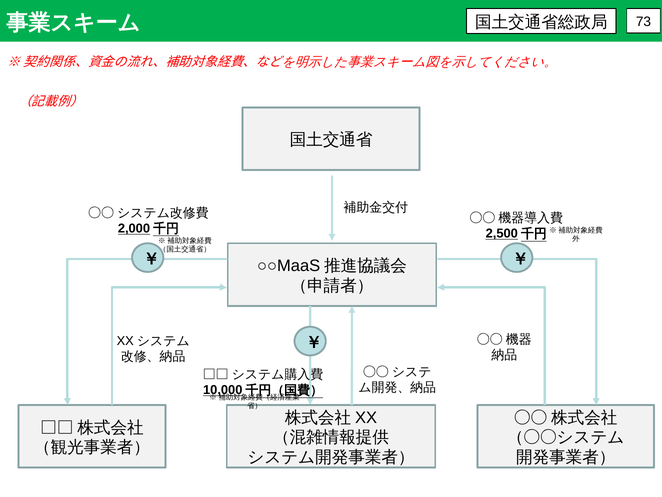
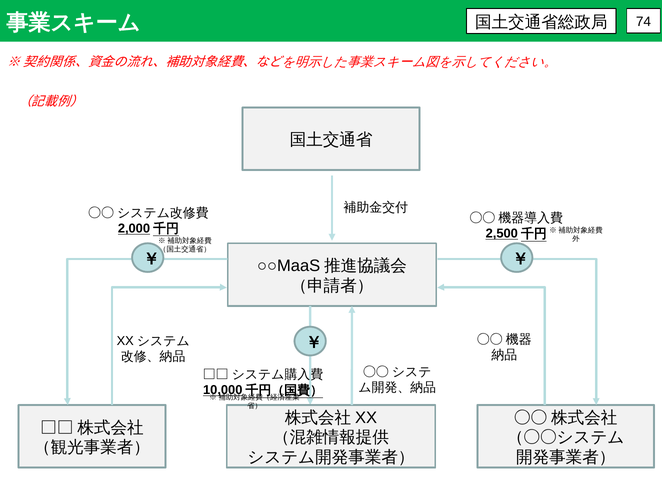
73: 73 -> 74
